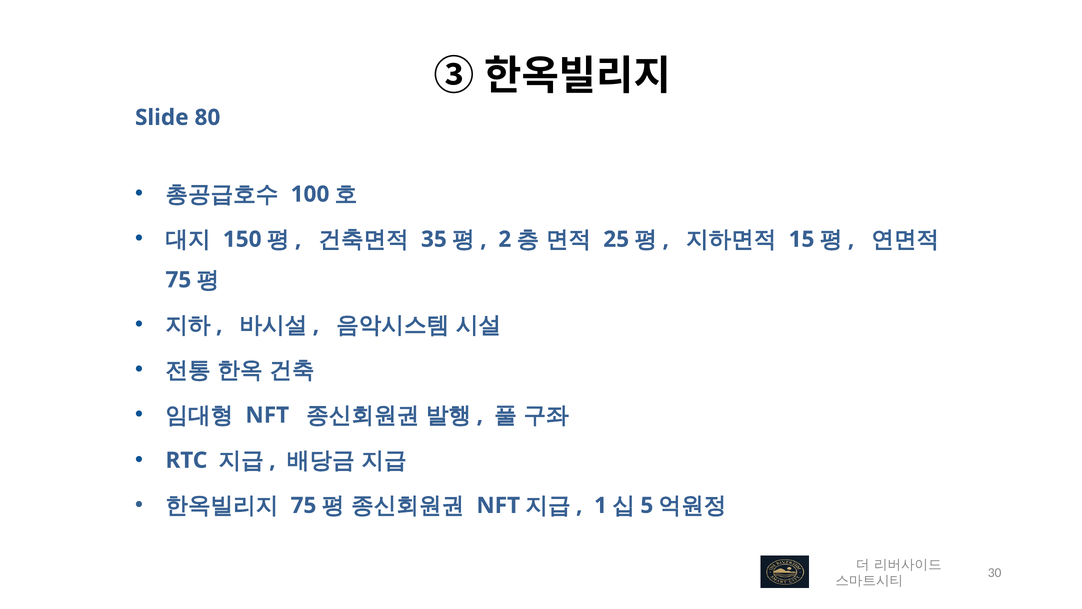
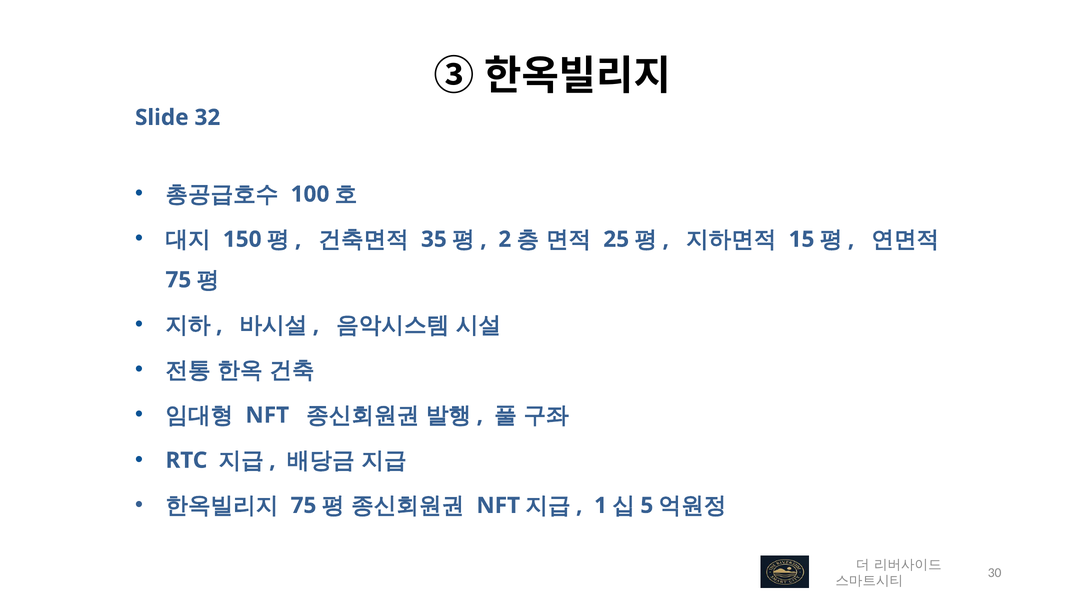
80: 80 -> 32
